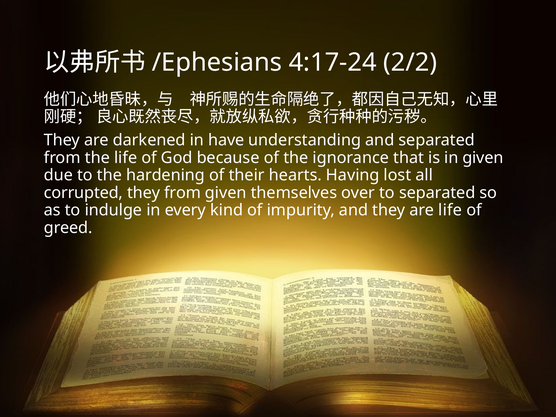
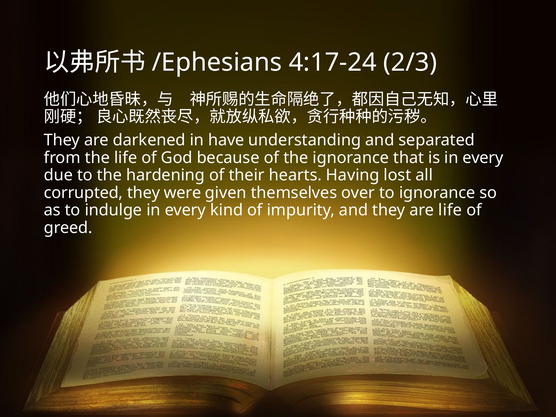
2/2: 2/2 -> 2/3
is in given: given -> every
they from: from -> were
to separated: separated -> ignorance
